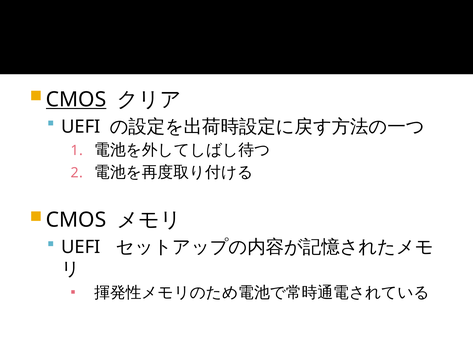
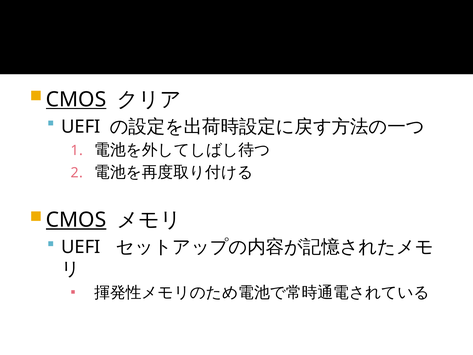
CMOS at (76, 220) underline: none -> present
